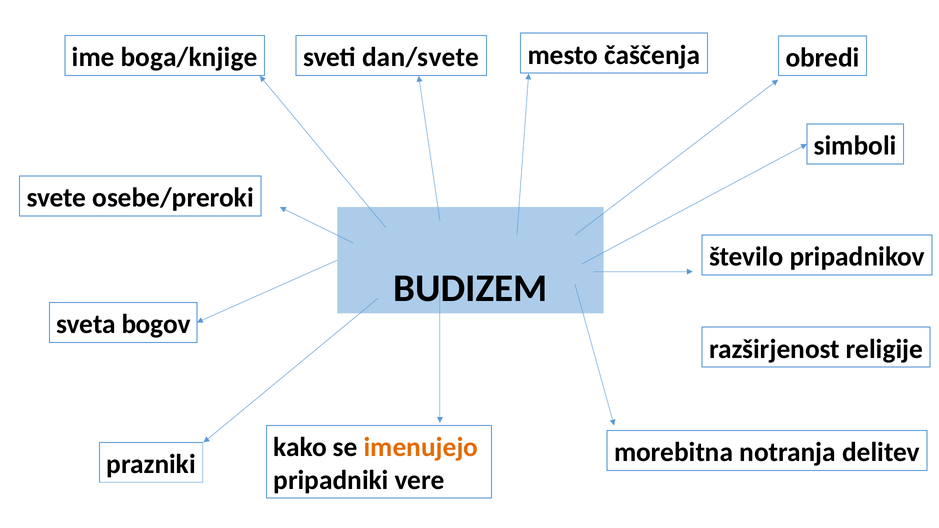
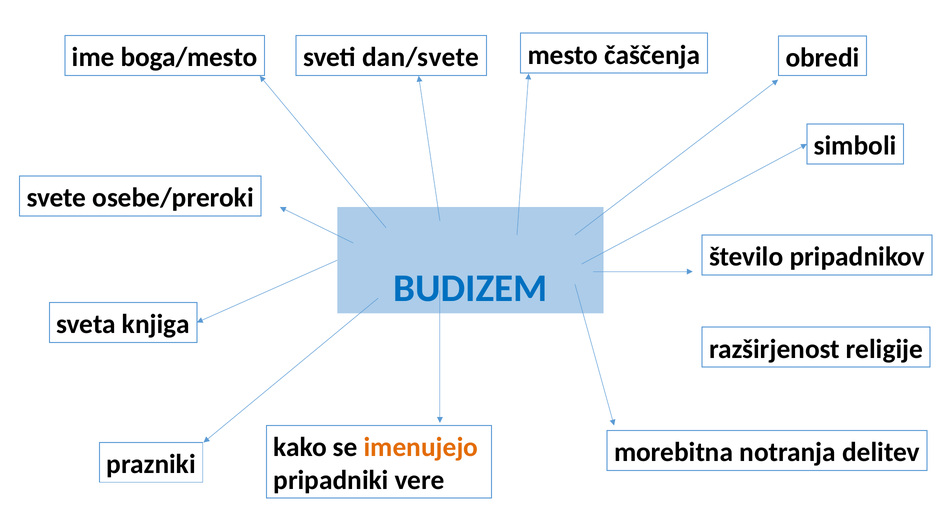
boga/knjige: boga/knjige -> boga/mesto
BUDIZEM colour: black -> blue
bogov: bogov -> knjiga
